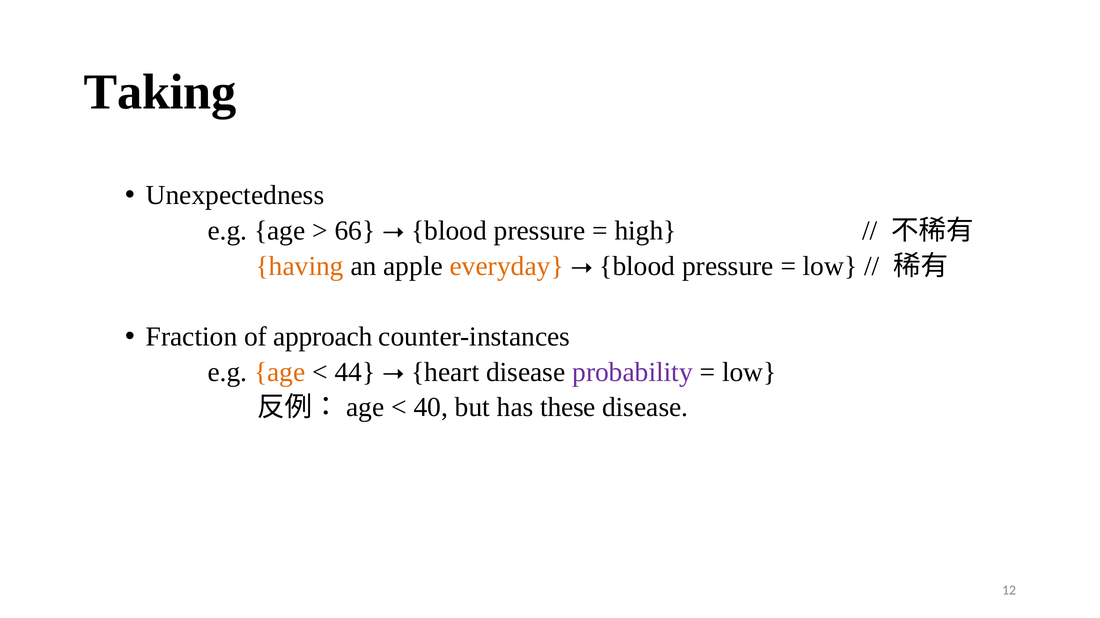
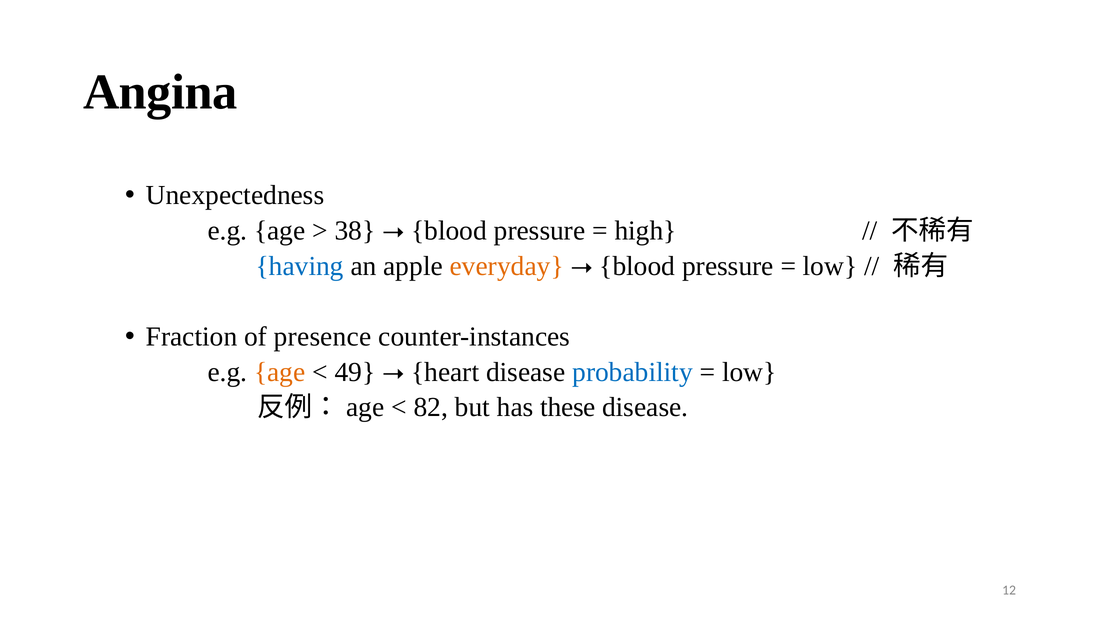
Taking: Taking -> Angina
66: 66 -> 38
having colour: orange -> blue
approach: approach -> presence
44: 44 -> 49
probability colour: purple -> blue
40: 40 -> 82
